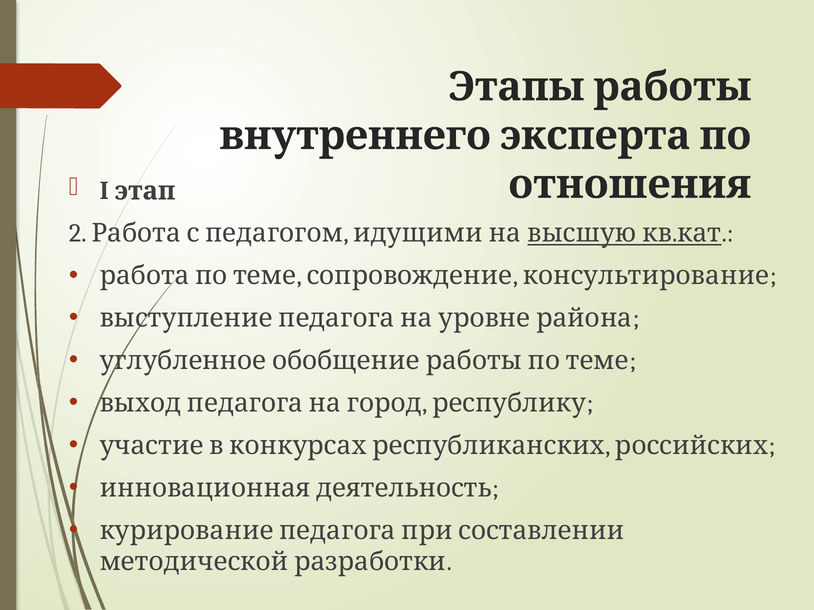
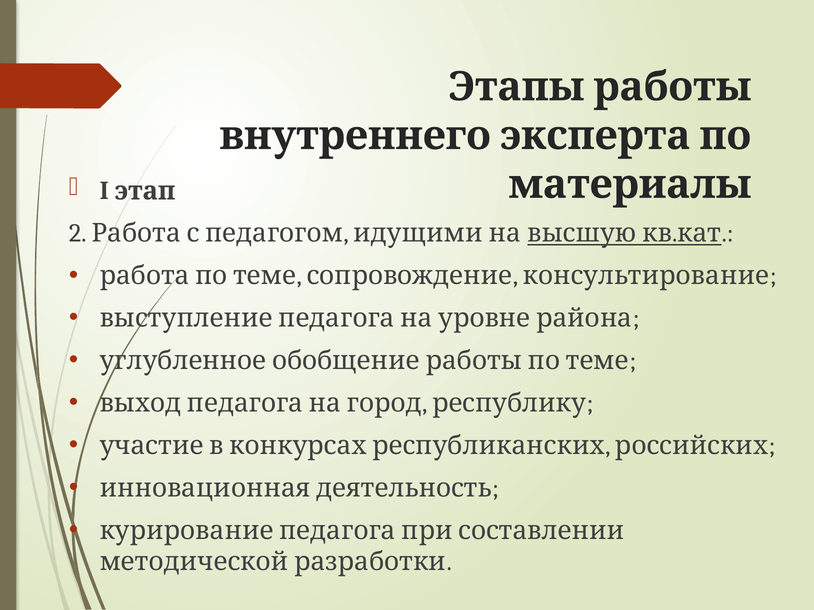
отношения: отношения -> материалы
